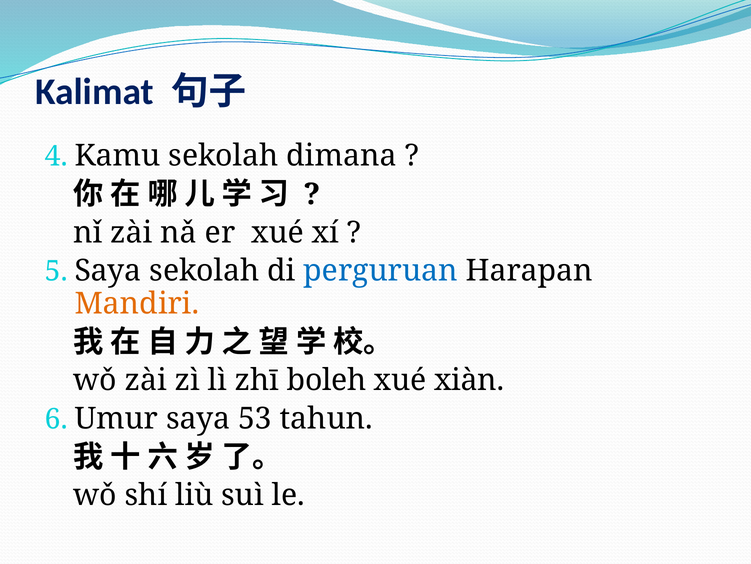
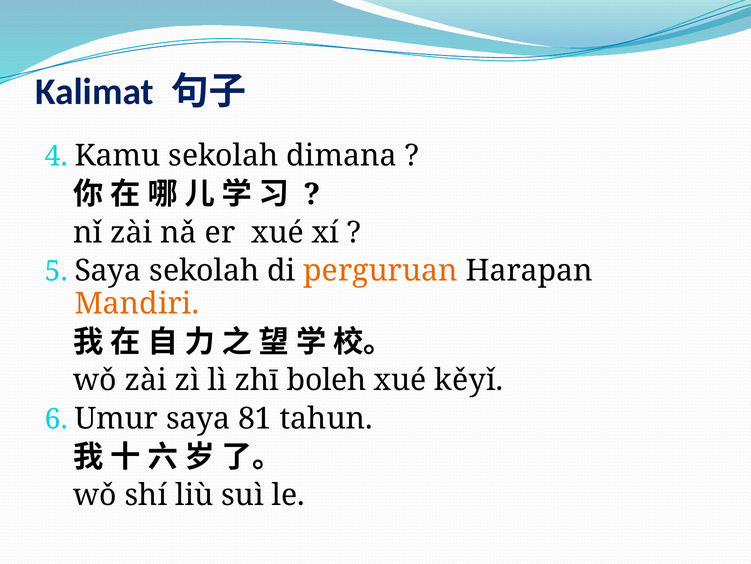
perguruan colour: blue -> orange
xiàn: xiàn -> kěyǐ
53: 53 -> 81
